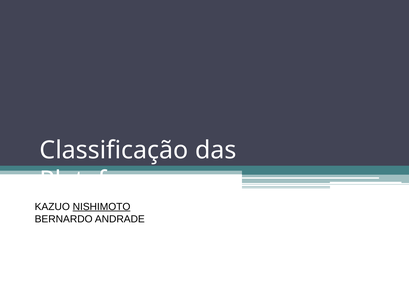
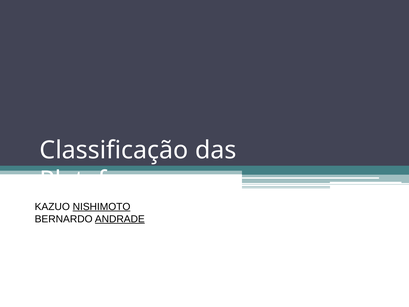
ANDRADE underline: none -> present
